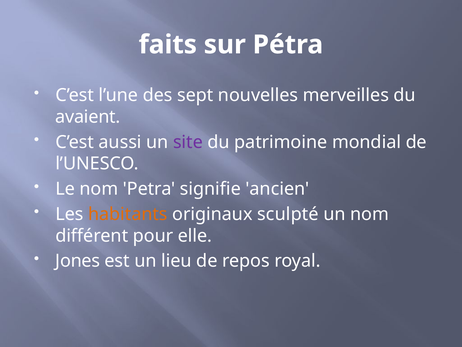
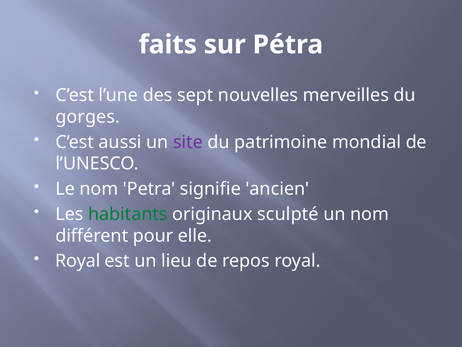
avaient: avaient -> gorges
habitants colour: orange -> green
Jones at (78, 261): Jones -> Royal
